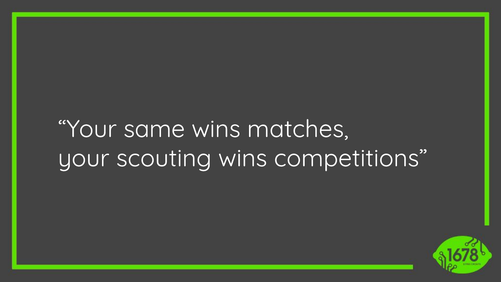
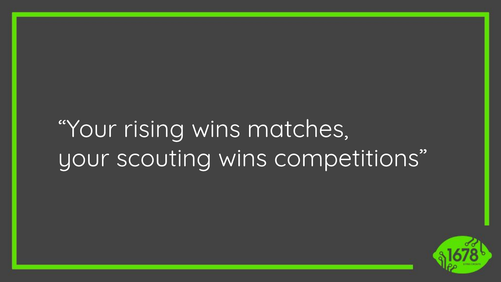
same: same -> rising
